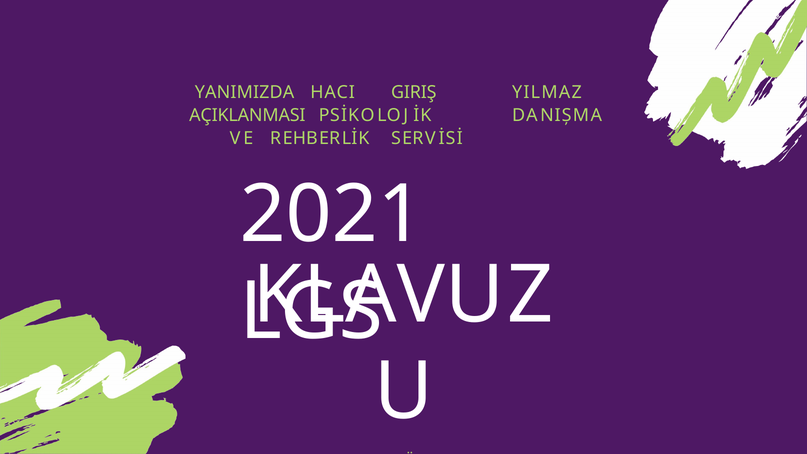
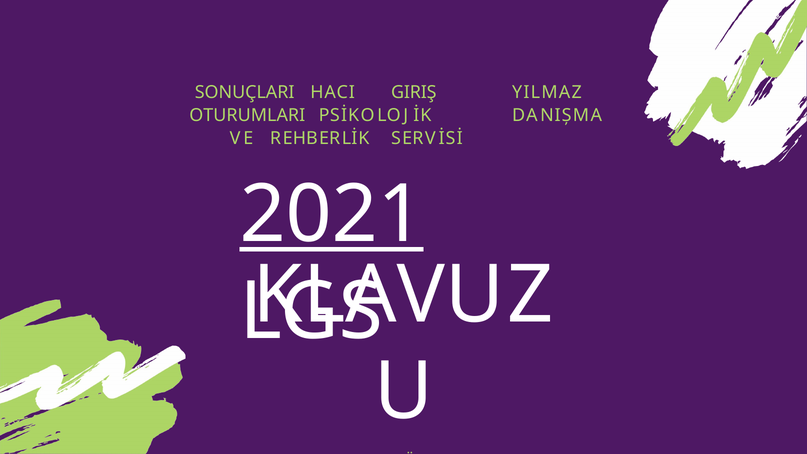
YANIMIZDA: YANIMIZDA -> SONUÇLARI
AÇIKLANMASI: AÇIKLANMASI -> OTURUMLARI
2021 underline: none -> present
